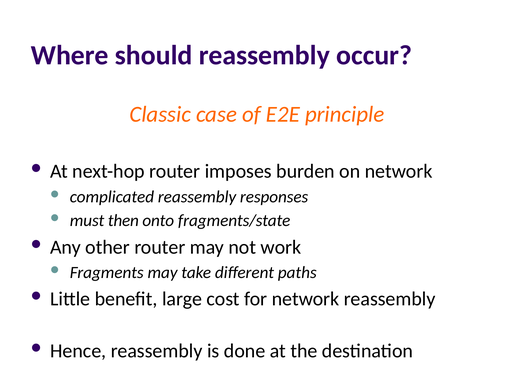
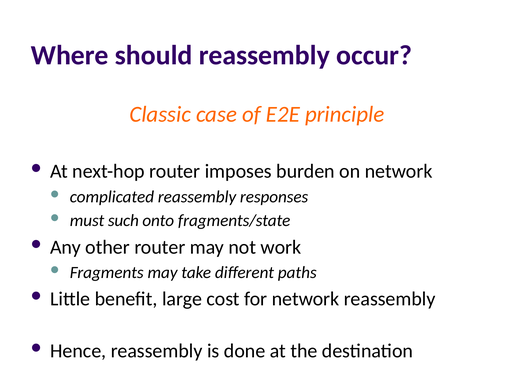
then: then -> such
